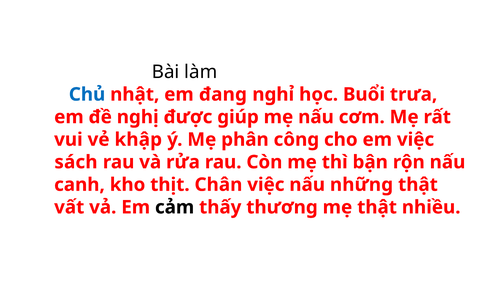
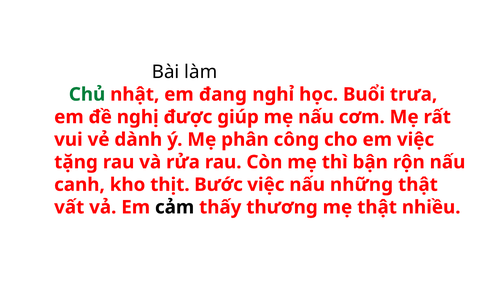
Chủ colour: blue -> green
khập: khập -> dành
sách: sách -> tặng
Chân: Chân -> Bước
